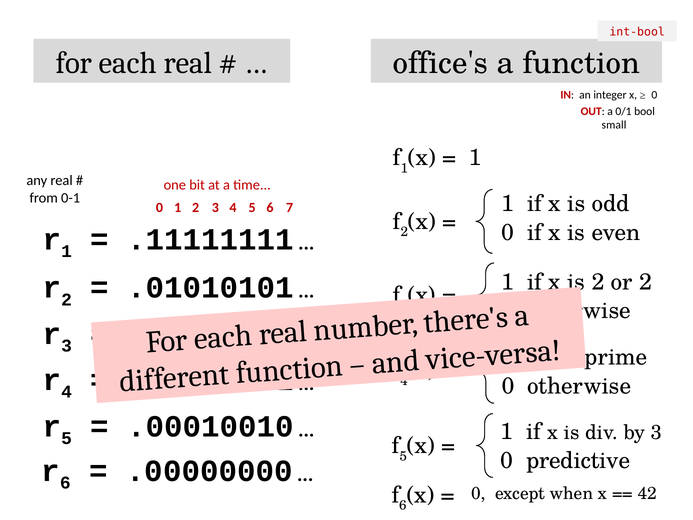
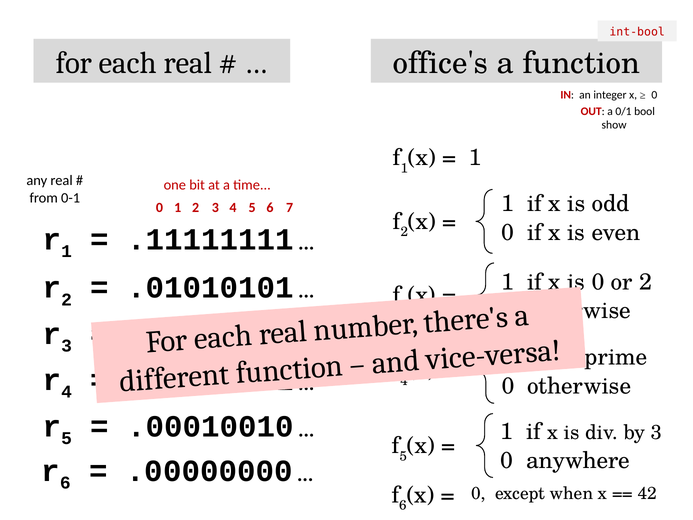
small: small -> show
2 at (598, 282): 2 -> 0
predictive: predictive -> anywhere
